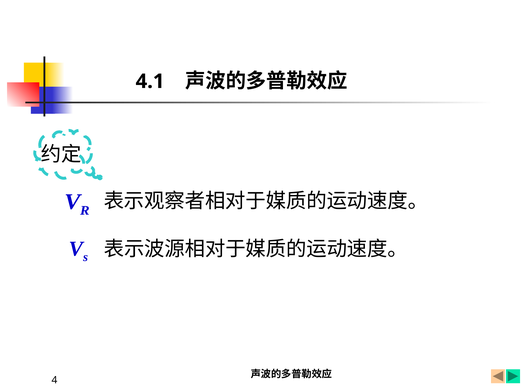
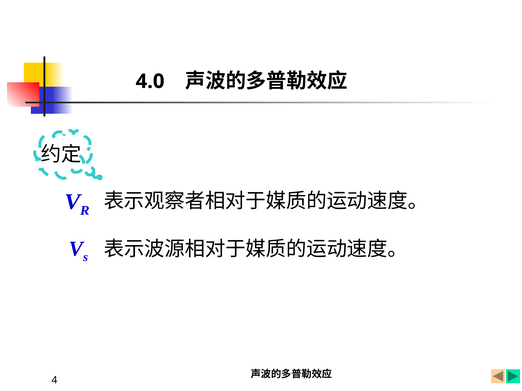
4.1: 4.1 -> 4.0
